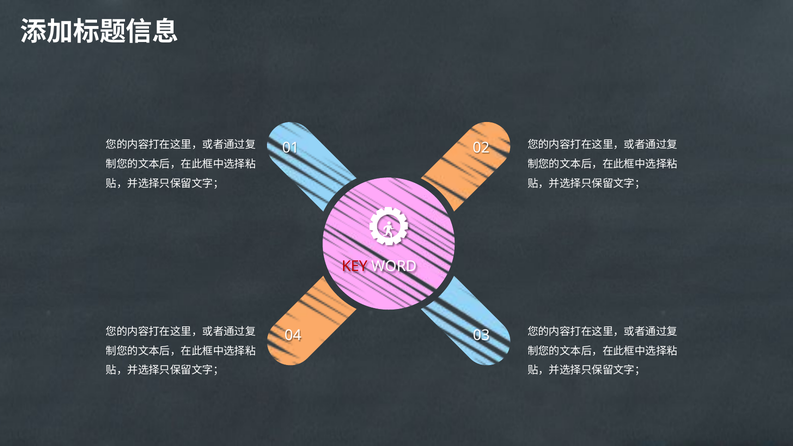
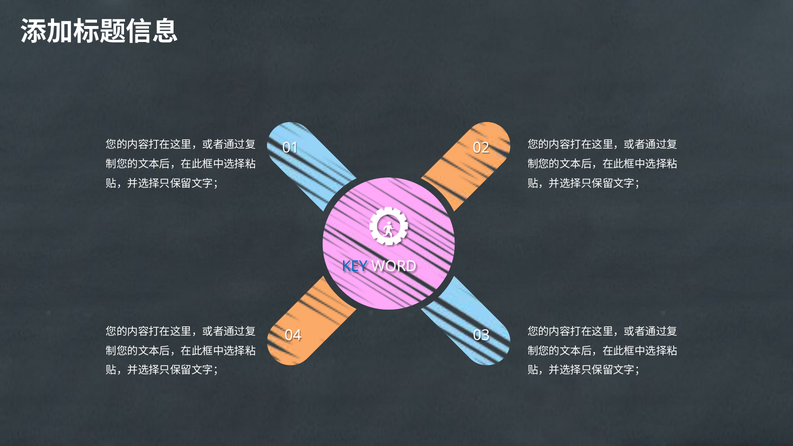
KEY colour: red -> blue
